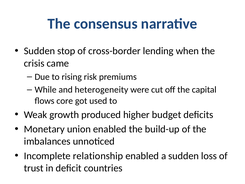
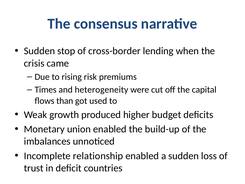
While: While -> Times
core: core -> than
